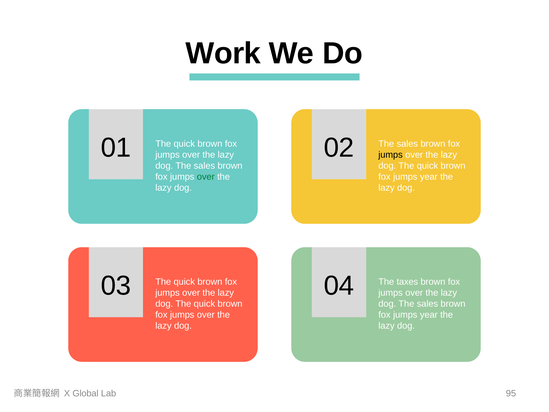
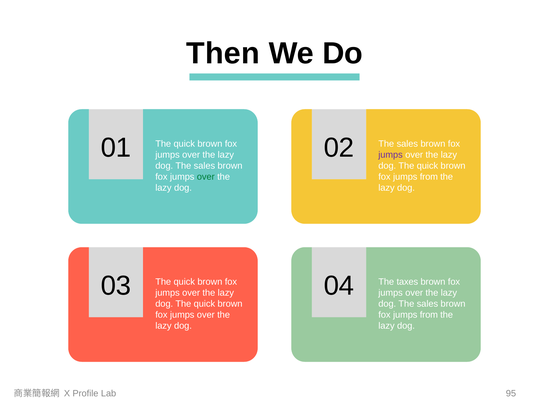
Work: Work -> Then
jumps at (391, 155) colour: black -> purple
year at (429, 177): year -> from
year at (429, 315): year -> from
Global: Global -> Profile
